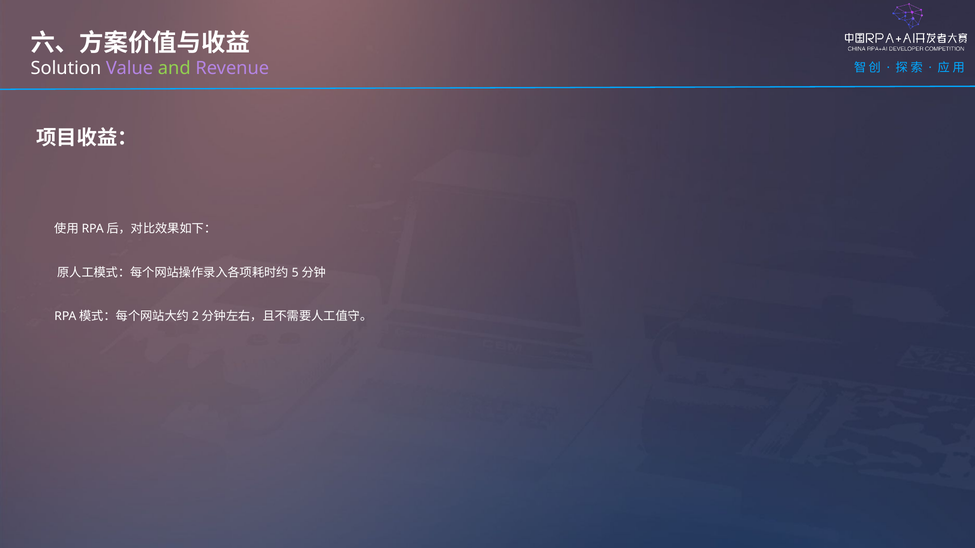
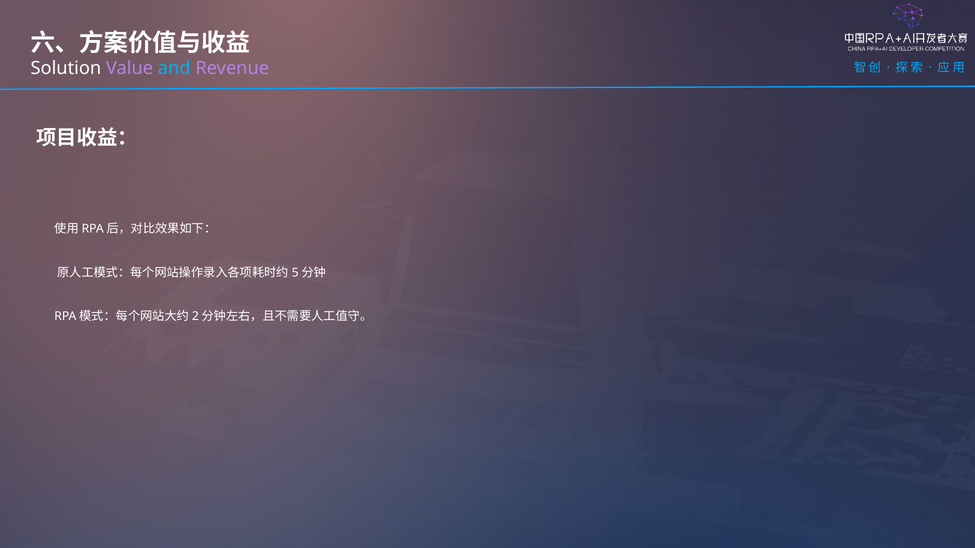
and colour: light green -> light blue
